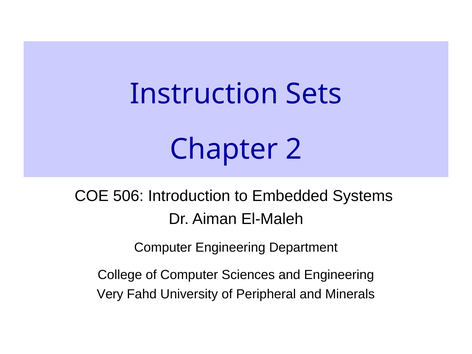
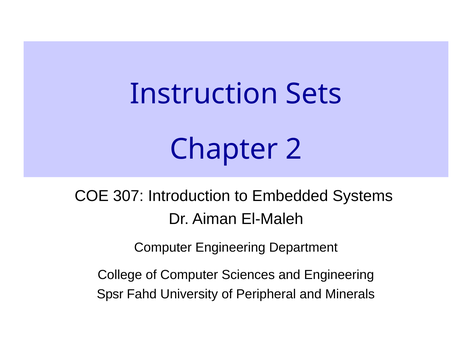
506: 506 -> 307
Very: Very -> Spsr
